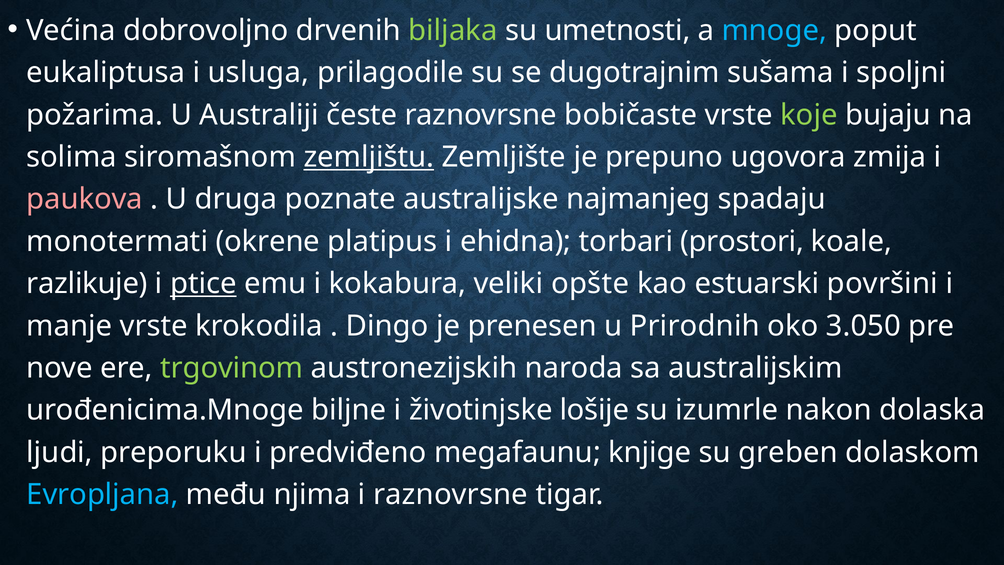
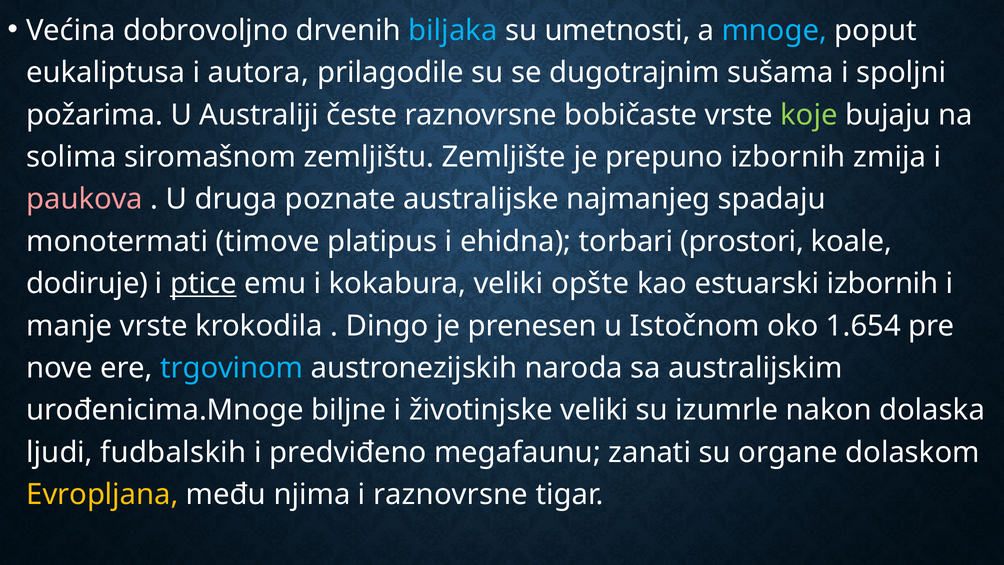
biljaka colour: light green -> light blue
usluga: usluga -> autora
zemljištu underline: present -> none
prepuno ugovora: ugovora -> izbornih
okrene: okrene -> timove
razlikuje: razlikuje -> dodiruje
estuarski površini: površini -> izbornih
Prirodnih: Prirodnih -> Istočnom
3.050: 3.050 -> 1.654
trgovinom colour: light green -> light blue
životinjske lošije: lošije -> veliki
preporuku: preporuku -> fudbalskih
knjige: knjige -> zanati
greben: greben -> organe
Evropljana colour: light blue -> yellow
